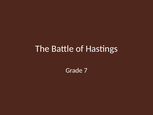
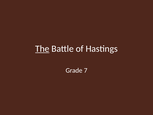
The underline: none -> present
